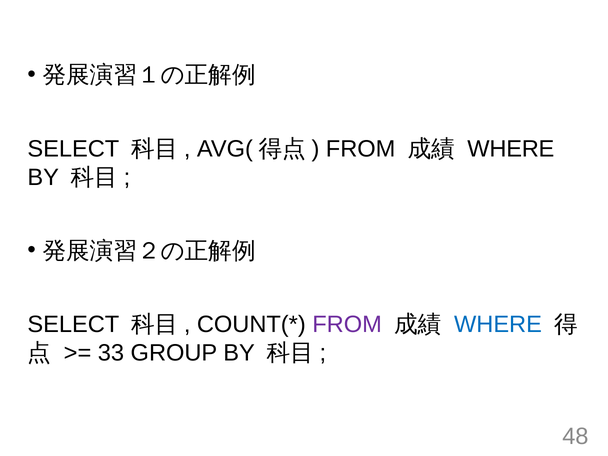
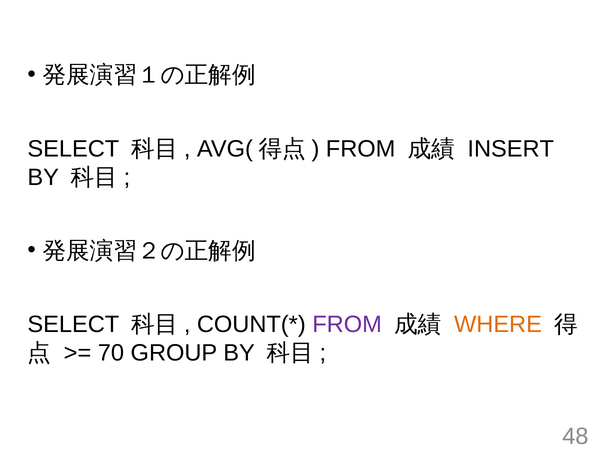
WHERE at (511, 149): WHERE -> INSERT
WHERE at (498, 325) colour: blue -> orange
33: 33 -> 70
